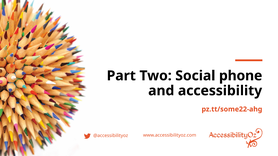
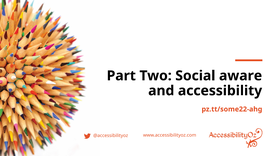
phone: phone -> aware
